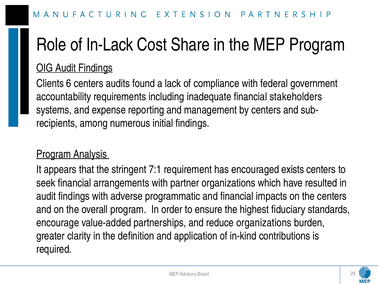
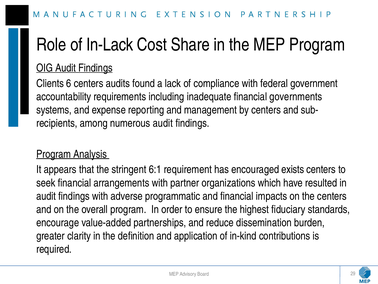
stakeholders: stakeholders -> governments
numerous initial: initial -> audit
7:1: 7:1 -> 6:1
reduce organizations: organizations -> dissemination
